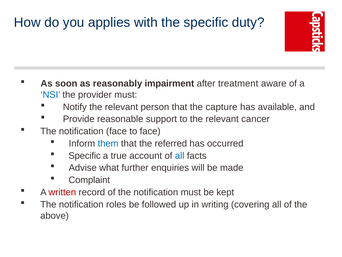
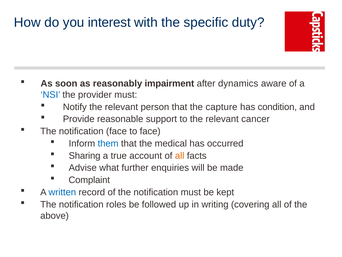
applies: applies -> interest
treatment: treatment -> dynamics
available: available -> condition
referred: referred -> medical
Specific at (85, 155): Specific -> Sharing
all at (180, 155) colour: blue -> orange
written colour: red -> blue
